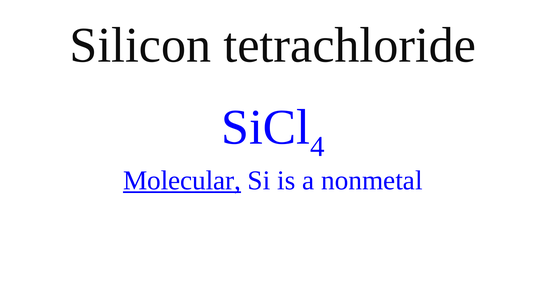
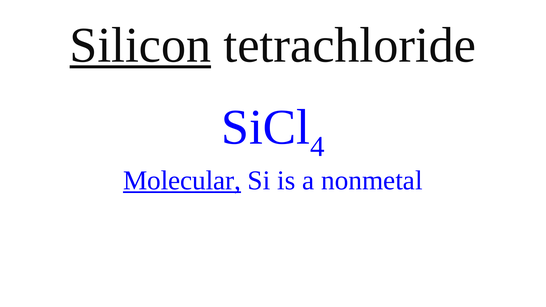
Silicon underline: none -> present
